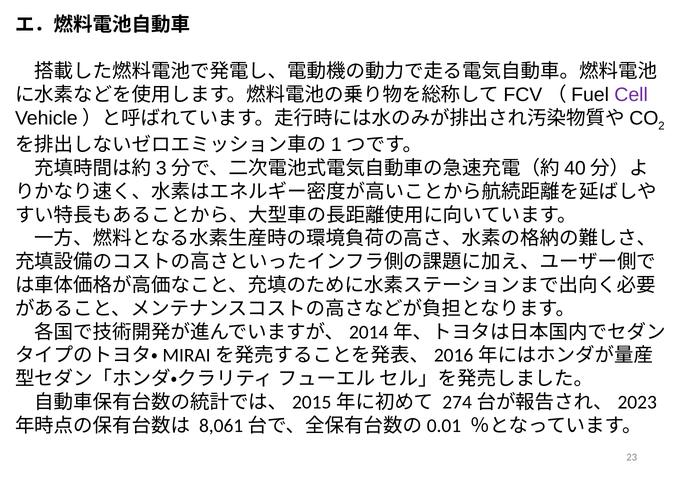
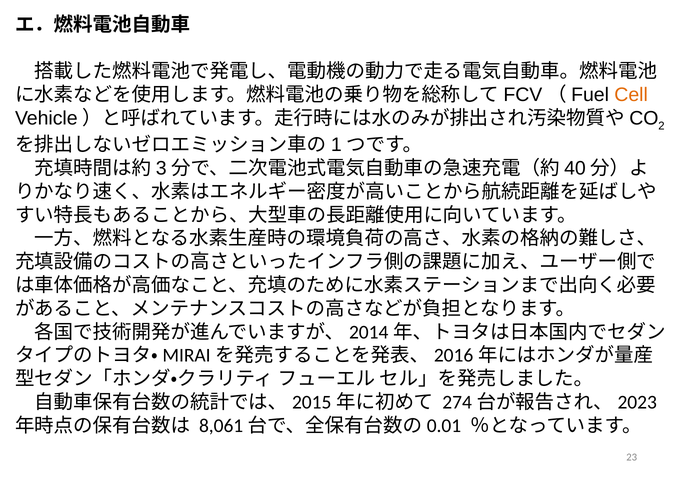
Cell colour: purple -> orange
